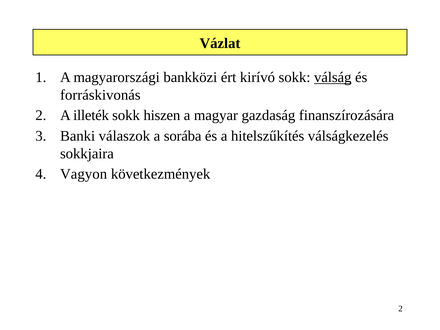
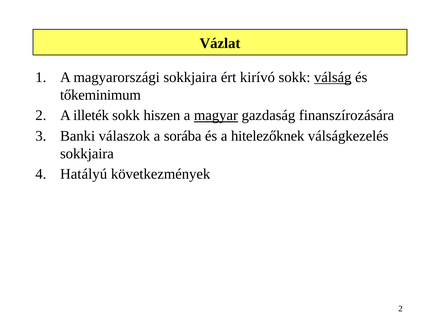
magyarországi bankközi: bankközi -> sokkjaira
forráskivonás: forráskivonás -> tőkeminimum
magyar underline: none -> present
hitelszűkítés: hitelszűkítés -> hitelezőknek
Vagyon: Vagyon -> Hatályú
